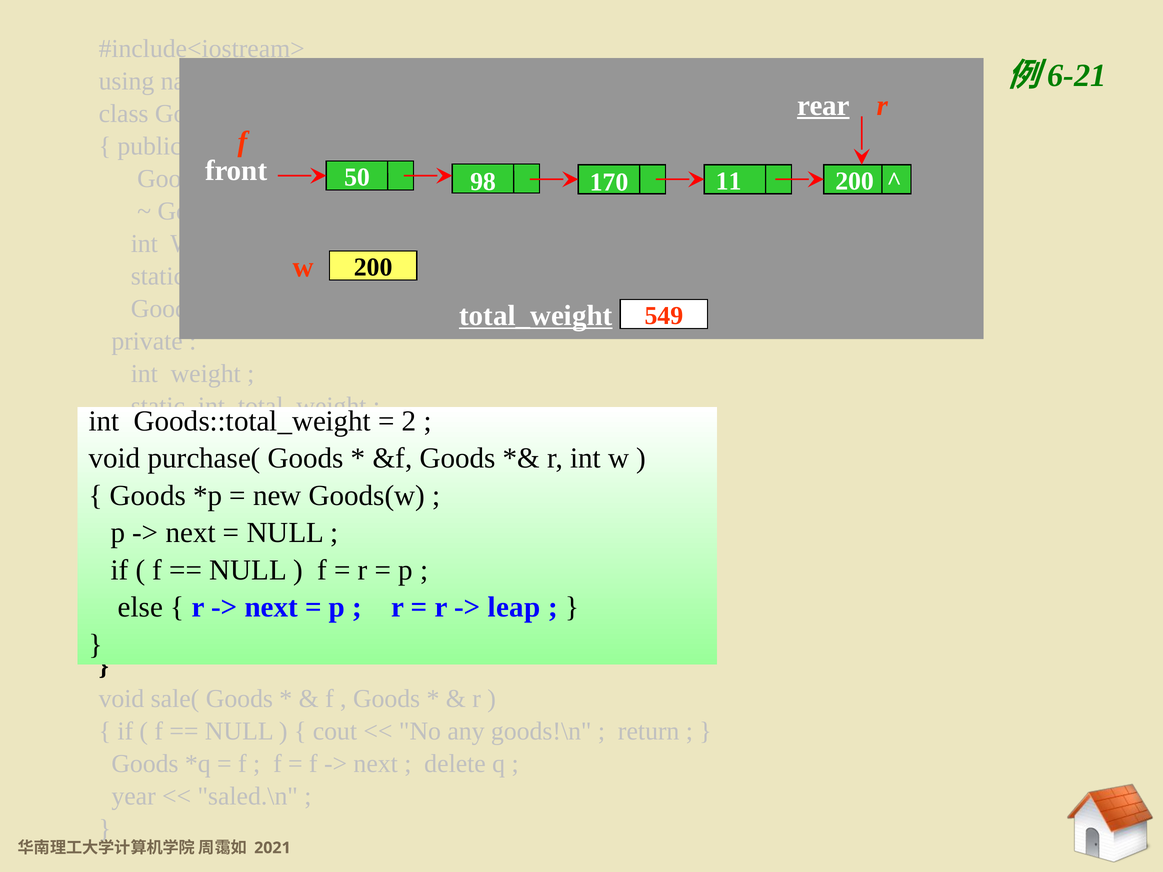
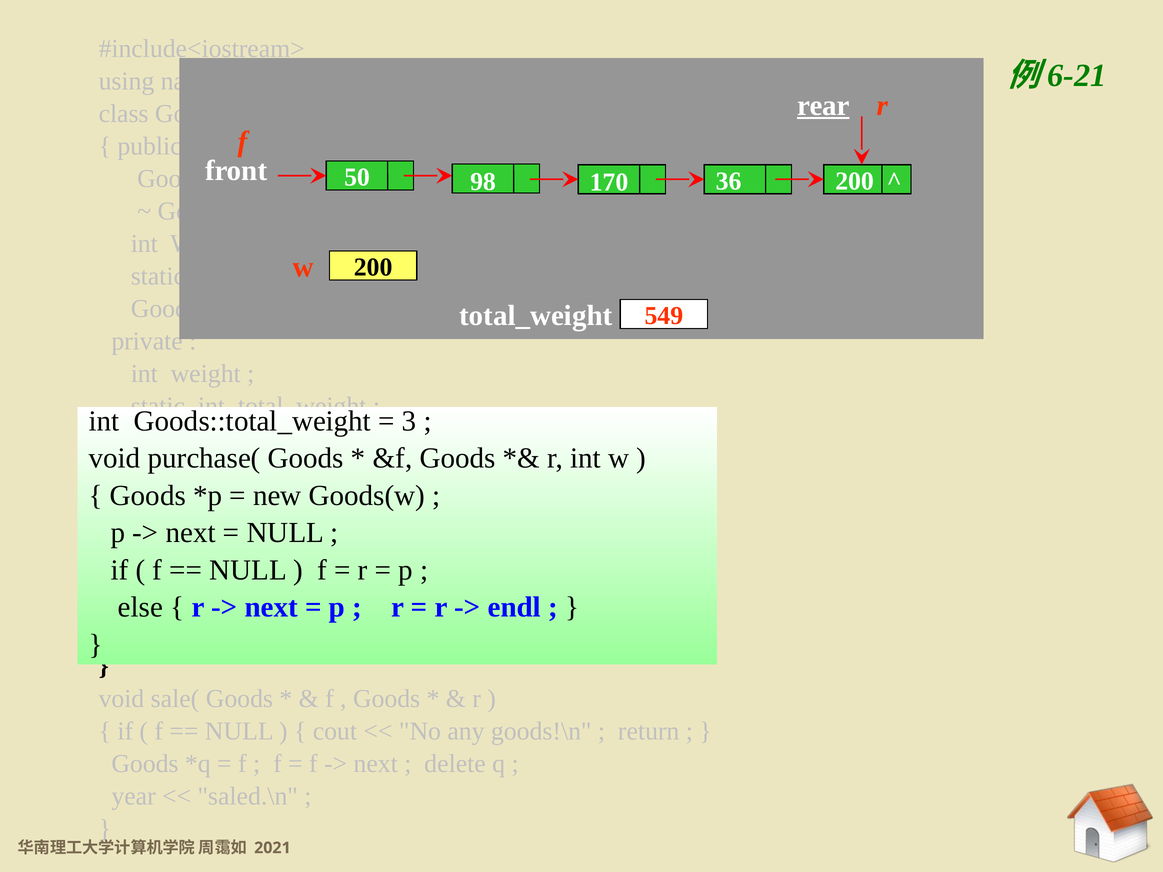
11: 11 -> 36
total_weight at (536, 316) underline: present -> none
2: 2 -> 3
leap: leap -> endl
